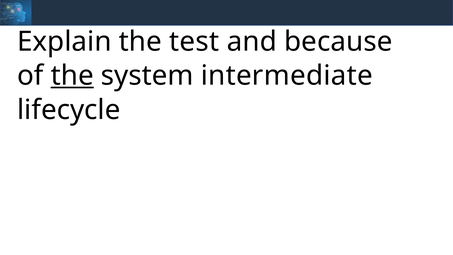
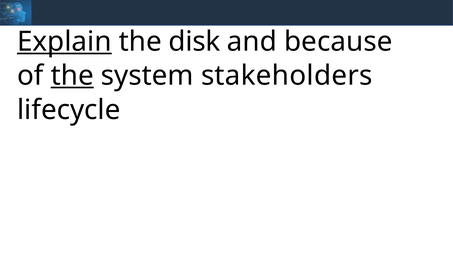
Explain underline: none -> present
test: test -> disk
intermediate: intermediate -> stakeholders
